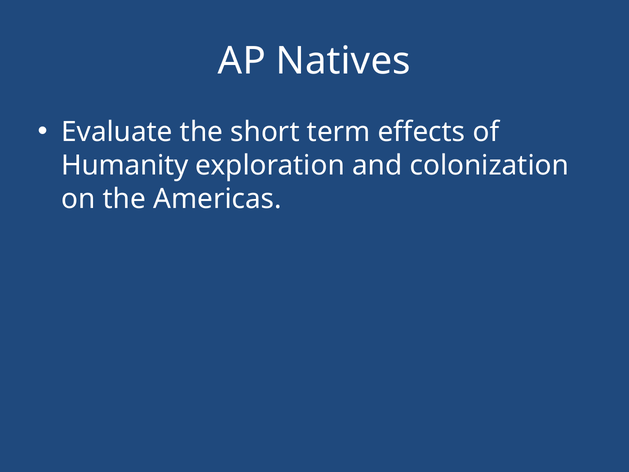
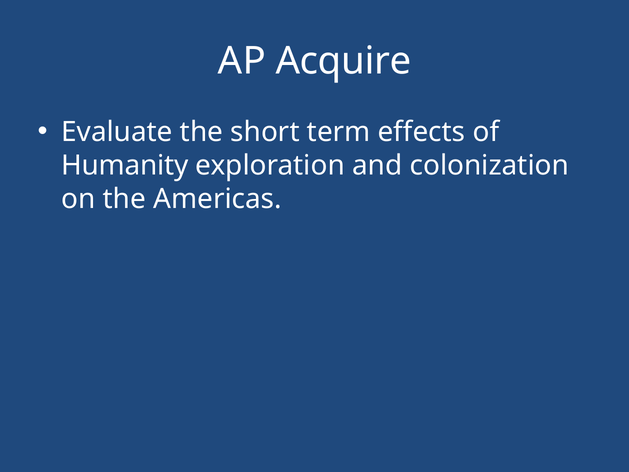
Natives: Natives -> Acquire
